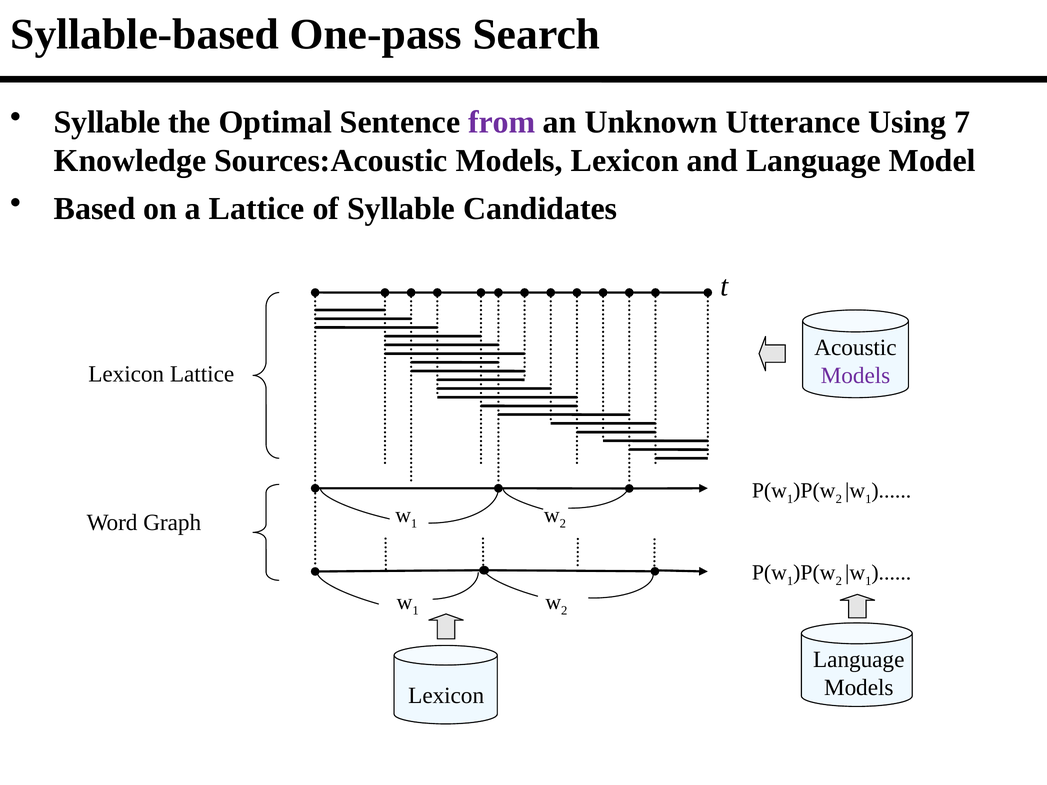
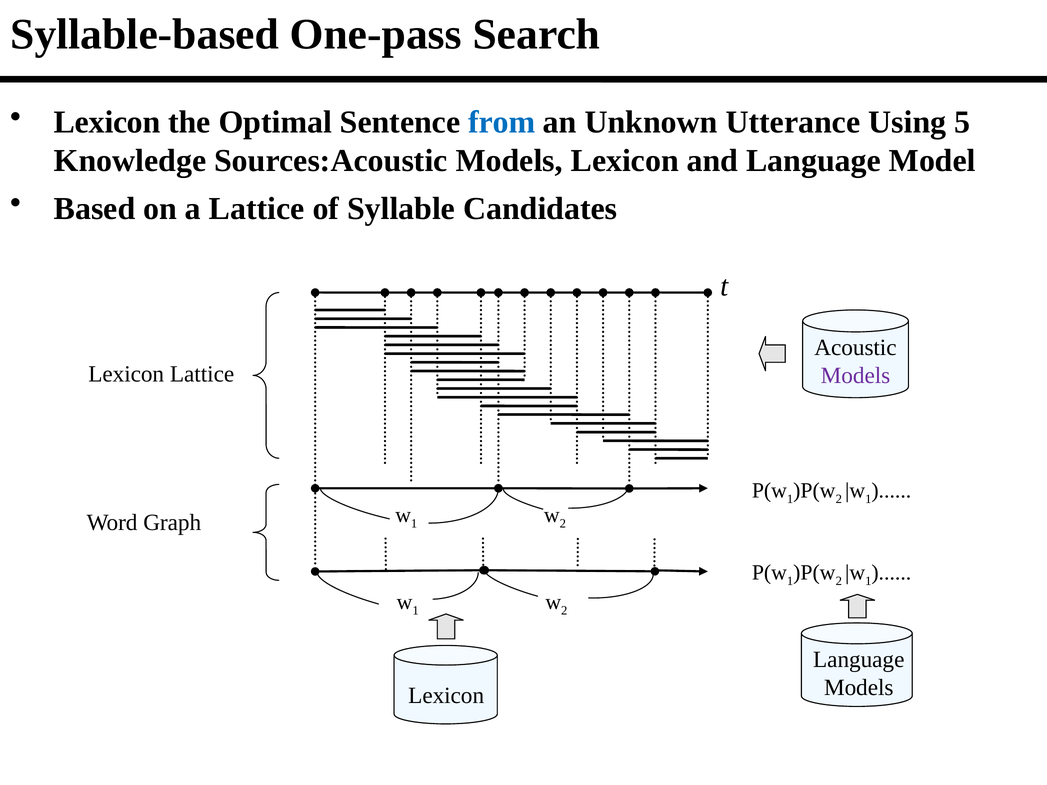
Syllable at (107, 122): Syllable -> Lexicon
from colour: purple -> blue
7: 7 -> 5
